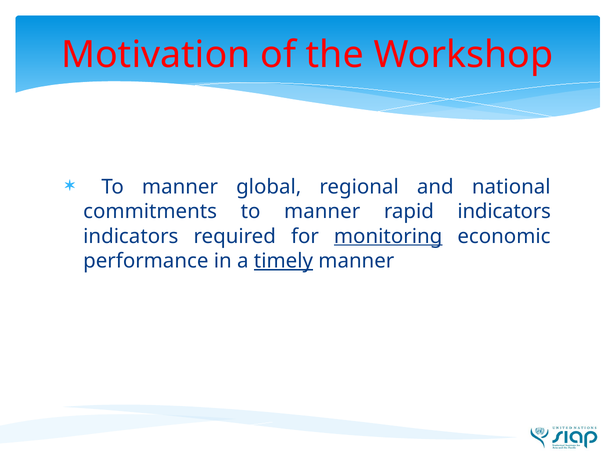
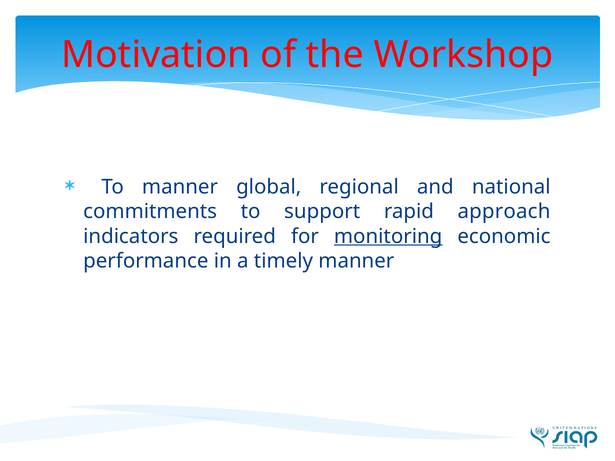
commitments to manner: manner -> support
rapid indicators: indicators -> approach
timely underline: present -> none
